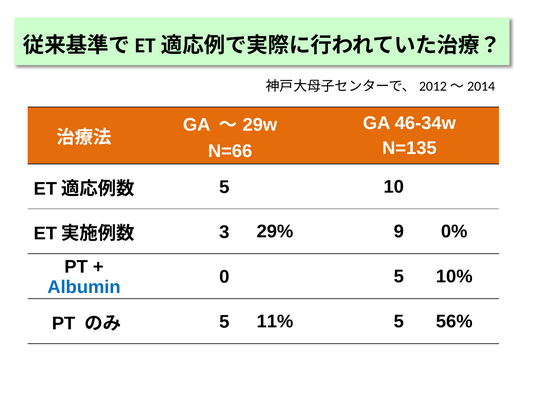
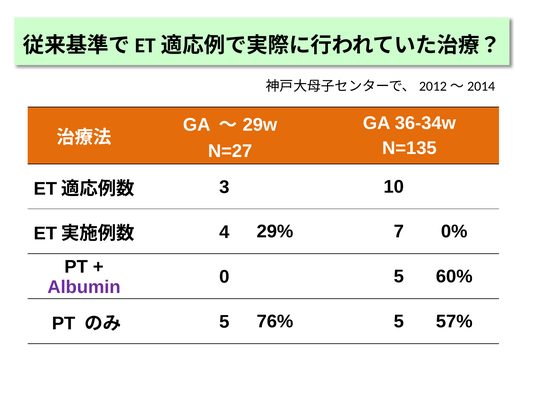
46-34w: 46-34w -> 36-34w
N=66: N=66 -> N=27
5 at (224, 187): 5 -> 3
3: 3 -> 4
9: 9 -> 7
10%: 10% -> 60%
Albumin colour: blue -> purple
11%: 11% -> 76%
56%: 56% -> 57%
